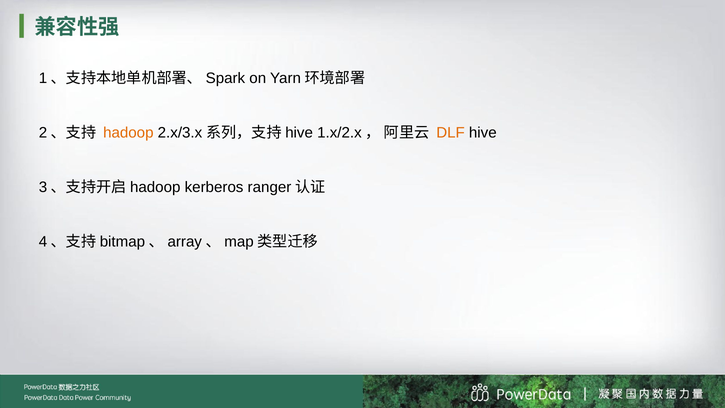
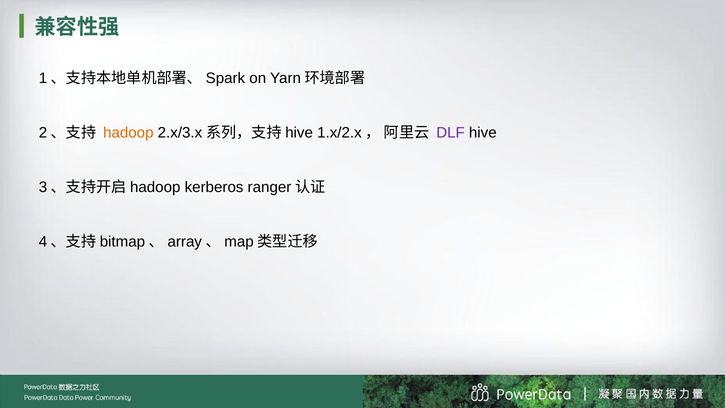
DLF colour: orange -> purple
